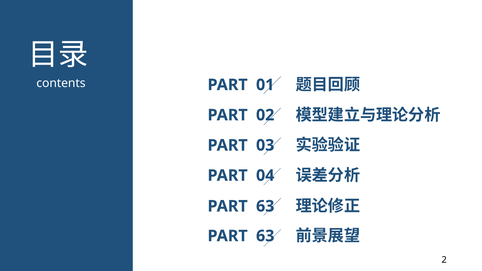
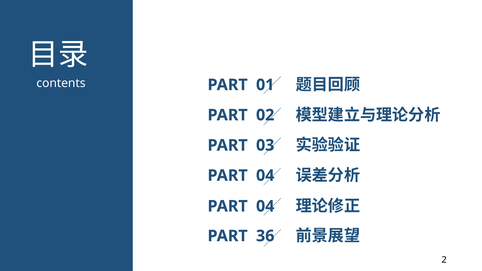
63 at (265, 206): 63 -> 04
63 at (265, 236): 63 -> 36
